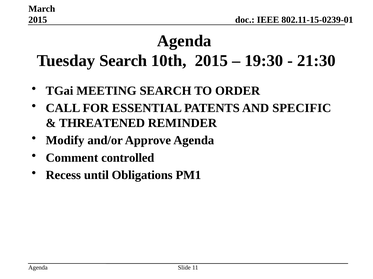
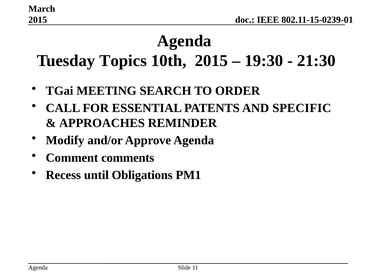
Tuesday Search: Search -> Topics
THREATENED: THREATENED -> APPROACHES
controlled: controlled -> comments
